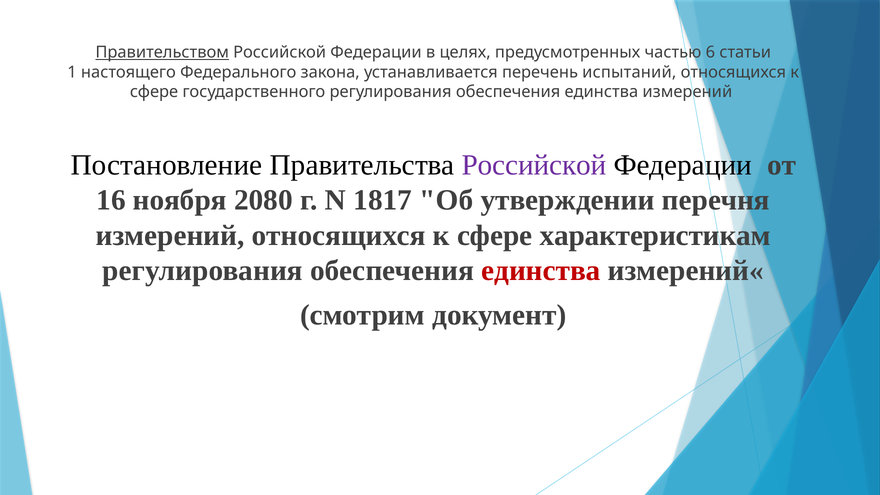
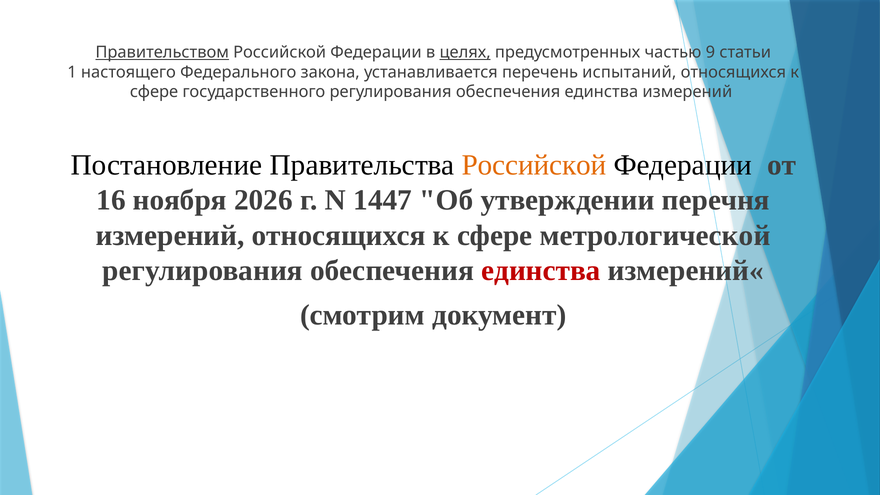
целях underline: none -> present
6: 6 -> 9
Российской at (534, 165) colour: purple -> orange
2080: 2080 -> 2026
1817: 1817 -> 1447
характеристикам: характеристикам -> метрологической
